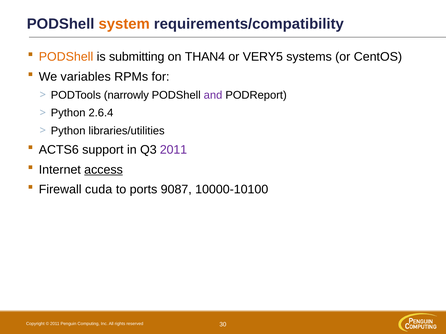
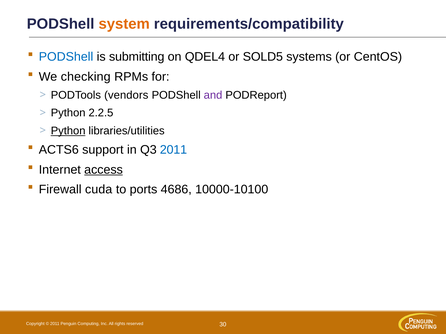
PODShell at (66, 57) colour: orange -> blue
THAN4: THAN4 -> QDEL4
VERY5: VERY5 -> SOLD5
variables: variables -> checking
narrowly: narrowly -> vendors
2.6.4: 2.6.4 -> 2.2.5
Python at (68, 131) underline: none -> present
2011 at (173, 150) colour: purple -> blue
9087: 9087 -> 4686
